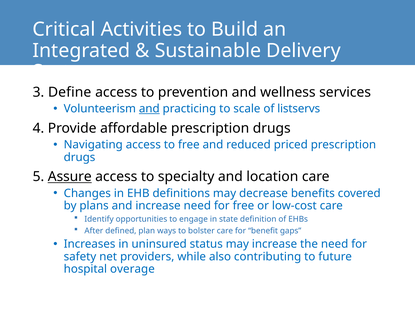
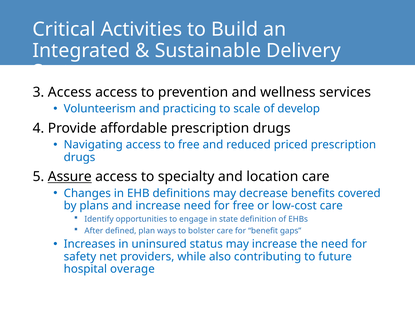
3 Define: Define -> Access
and at (149, 109) underline: present -> none
listservs: listservs -> develop
